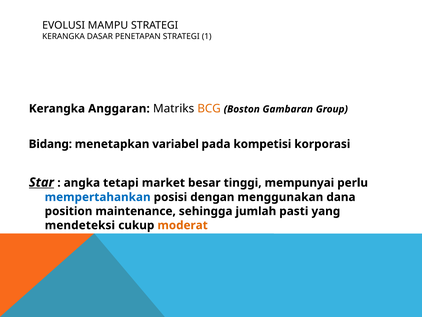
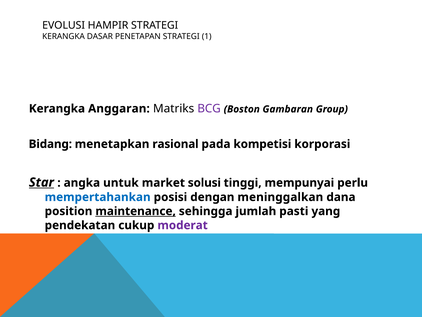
MAMPU: MAMPU -> HAMPIR
BCG colour: orange -> purple
variabel: variabel -> rasional
tetapi: tetapi -> untuk
besar: besar -> solusi
menggunakan: menggunakan -> meninggalkan
maintenance underline: none -> present
mendeteksi: mendeteksi -> pendekatan
moderat colour: orange -> purple
